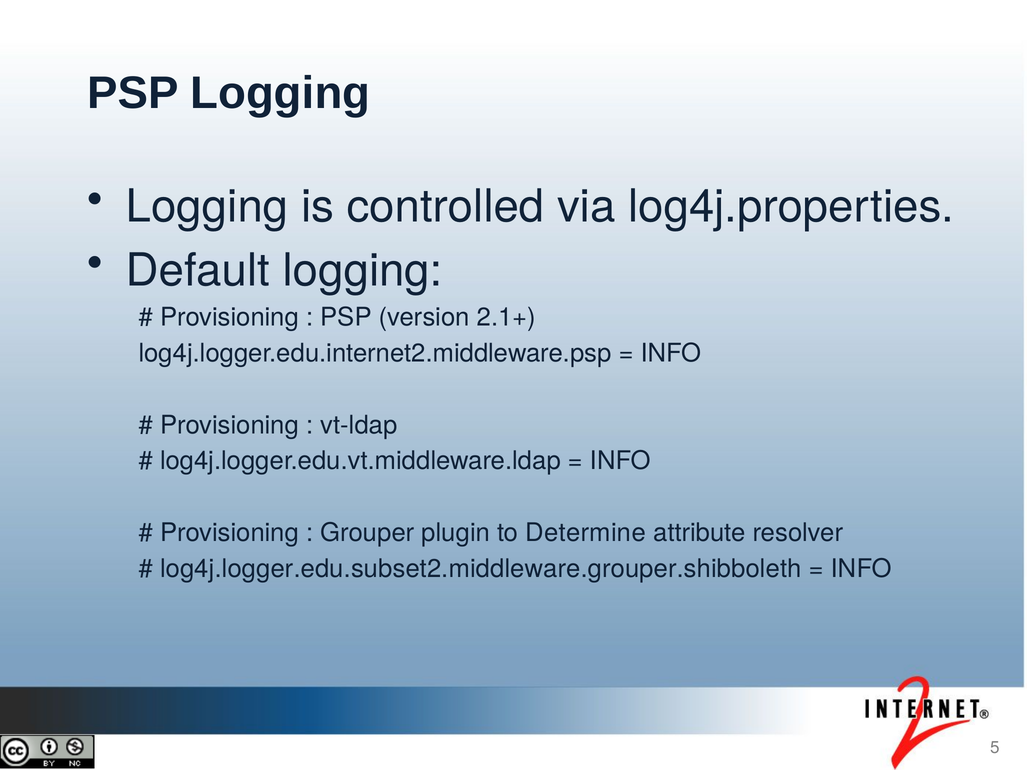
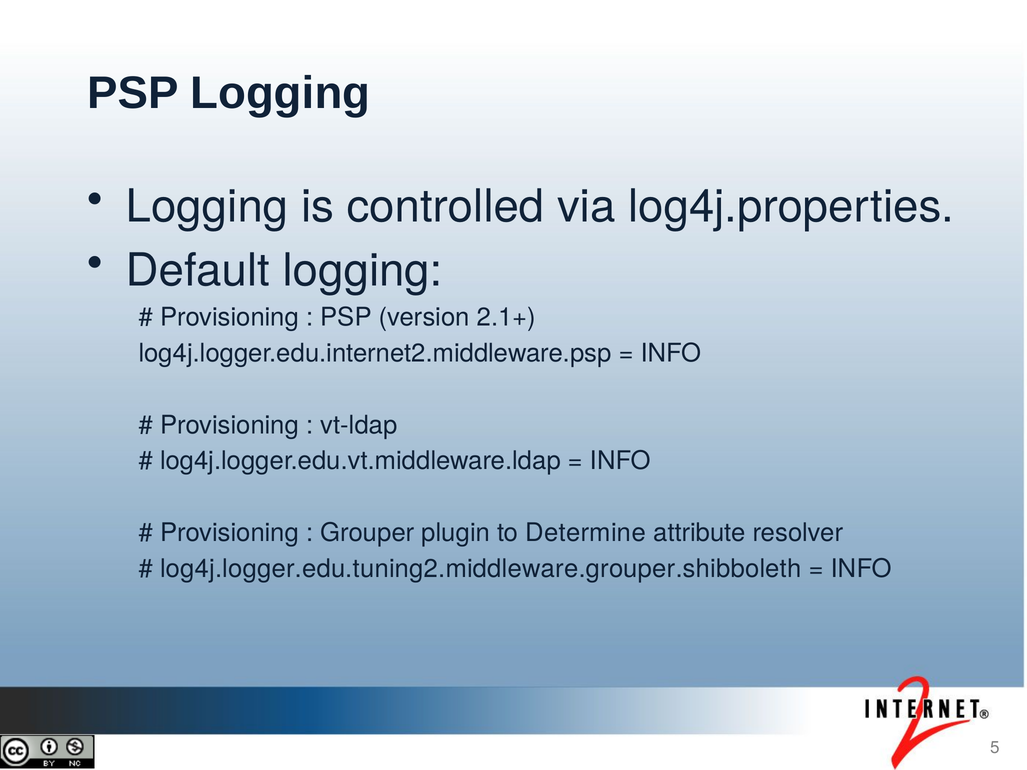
log4j.logger.edu.subset2.middleware.grouper.shibboleth: log4j.logger.edu.subset2.middleware.grouper.shibboleth -> log4j.logger.edu.tuning2.middleware.grouper.shibboleth
